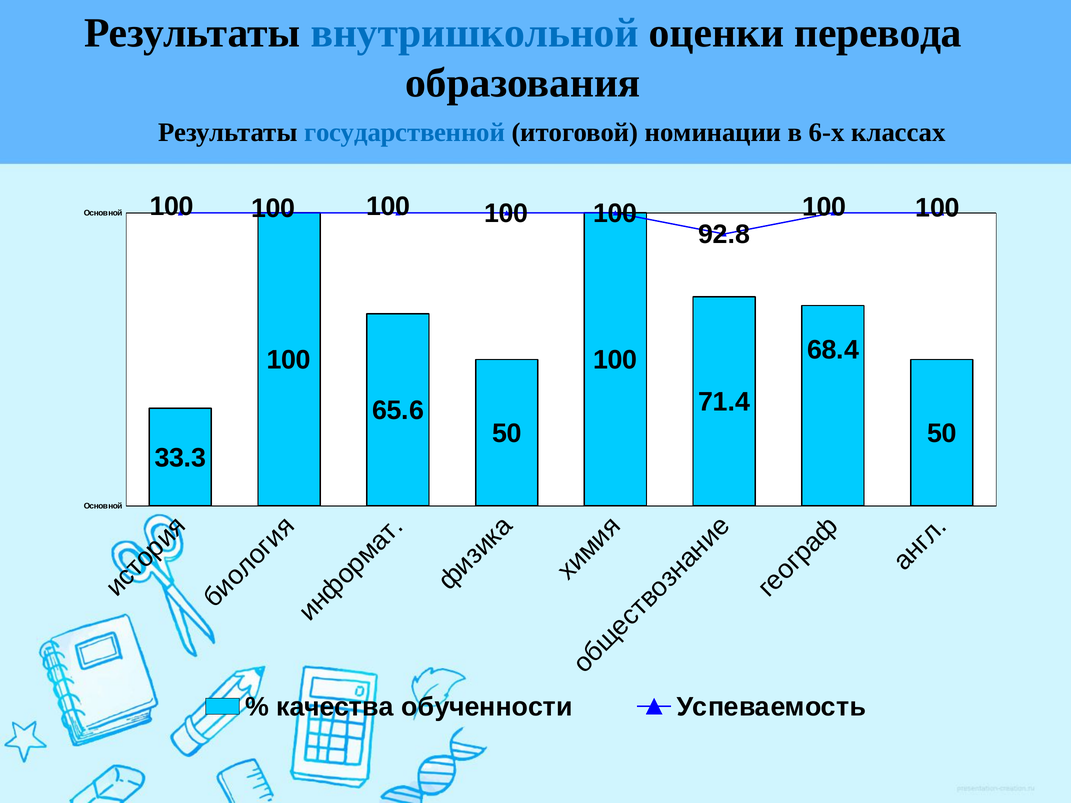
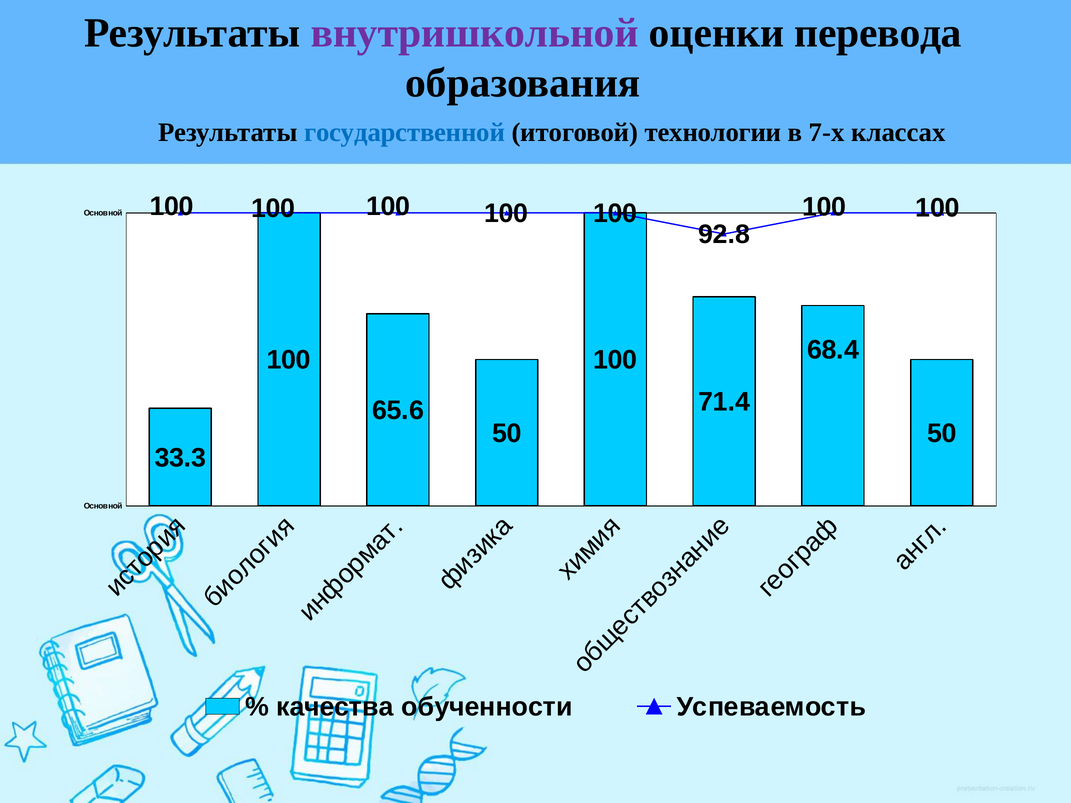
внутришкольной colour: blue -> purple
номинации: номинации -> технологии
6-х: 6-х -> 7-х
